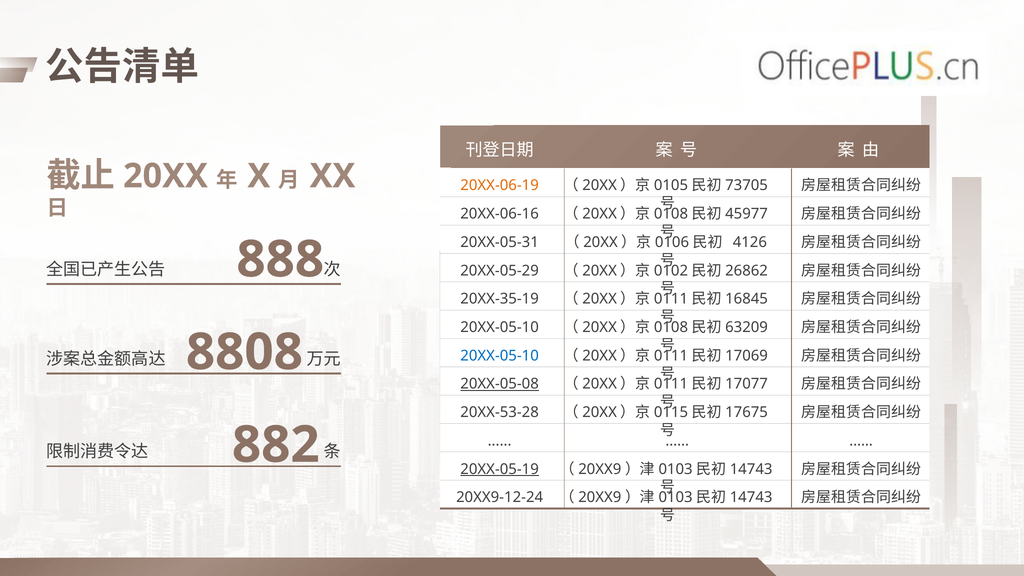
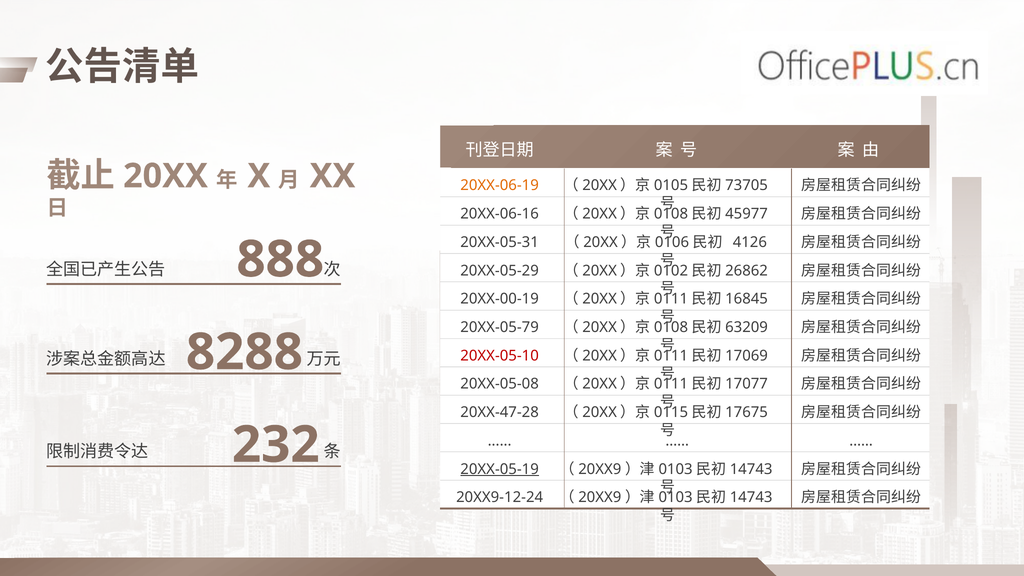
20XX-35-19: 20XX-35-19 -> 20XX-00-19
20XX-05-10 at (500, 327): 20XX-05-10 -> 20XX-05-79
20XX-05-10 at (500, 356) colour: blue -> red
8808: 8808 -> 8288
20XX-05-08 underline: present -> none
20XX-53-28: 20XX-53-28 -> 20XX-47-28
882: 882 -> 232
